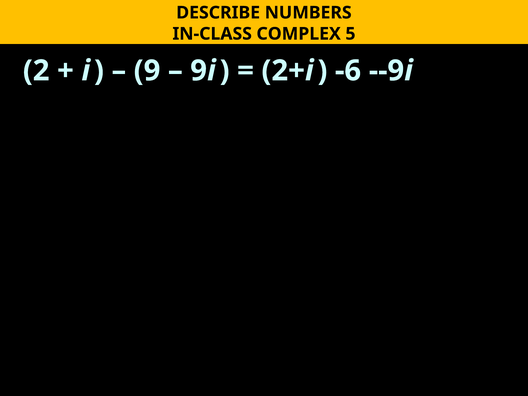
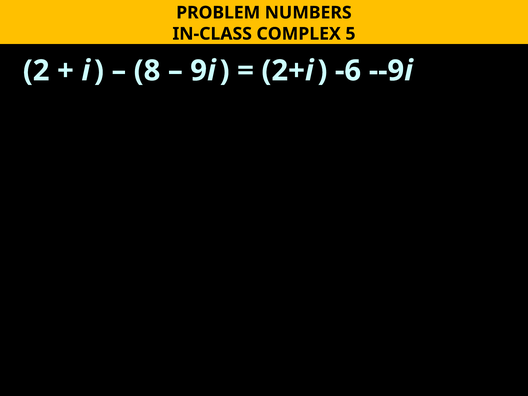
DESCRIBE: DESCRIBE -> PROBLEM
9: 9 -> 8
